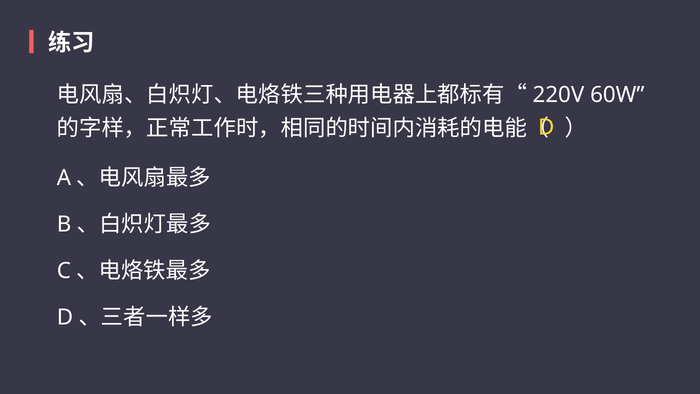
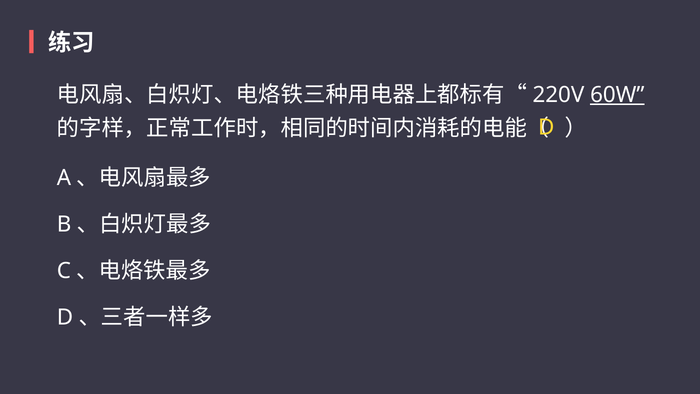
60W underline: none -> present
